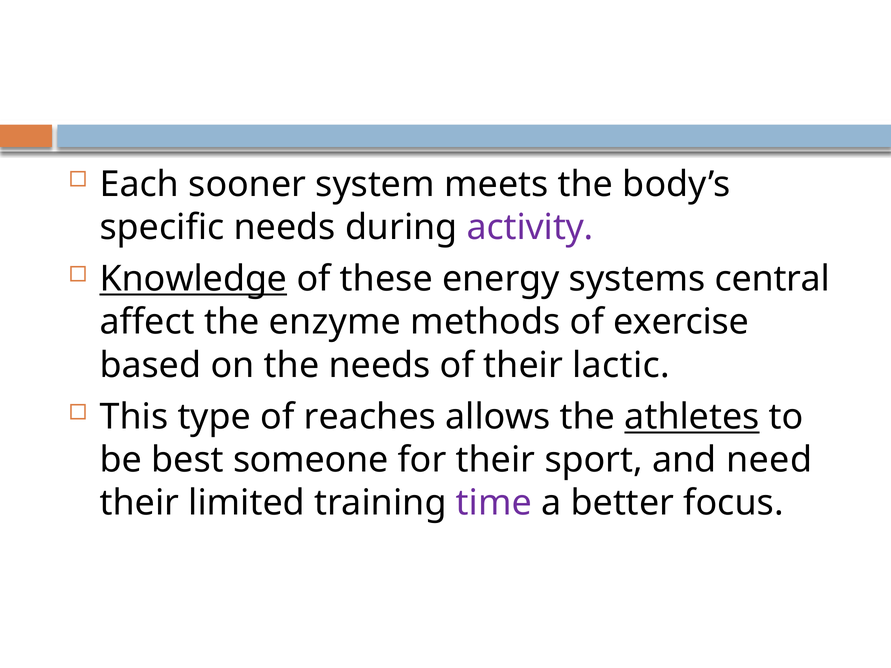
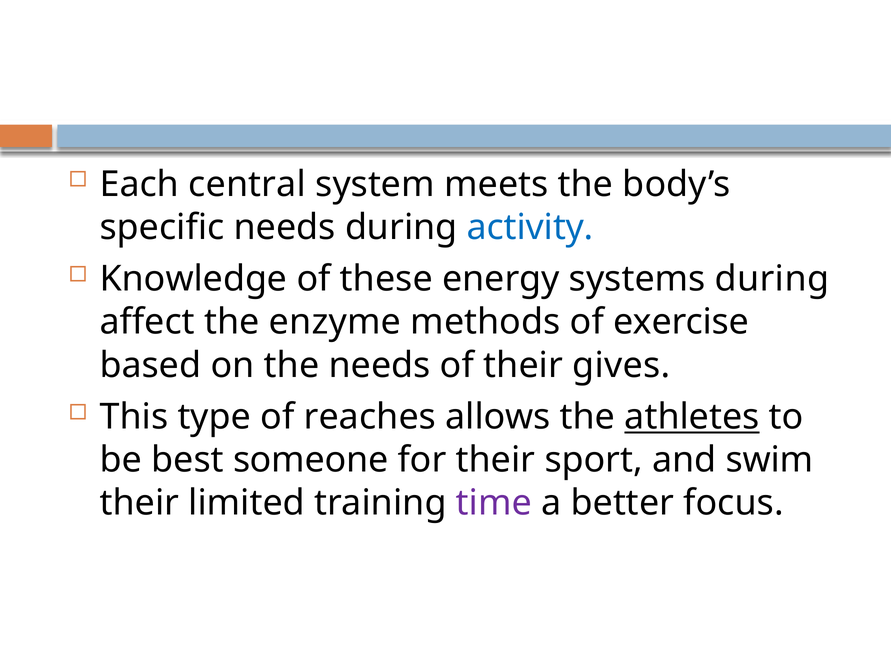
sooner: sooner -> central
activity colour: purple -> blue
Knowledge underline: present -> none
systems central: central -> during
lactic: lactic -> gives
need: need -> swim
